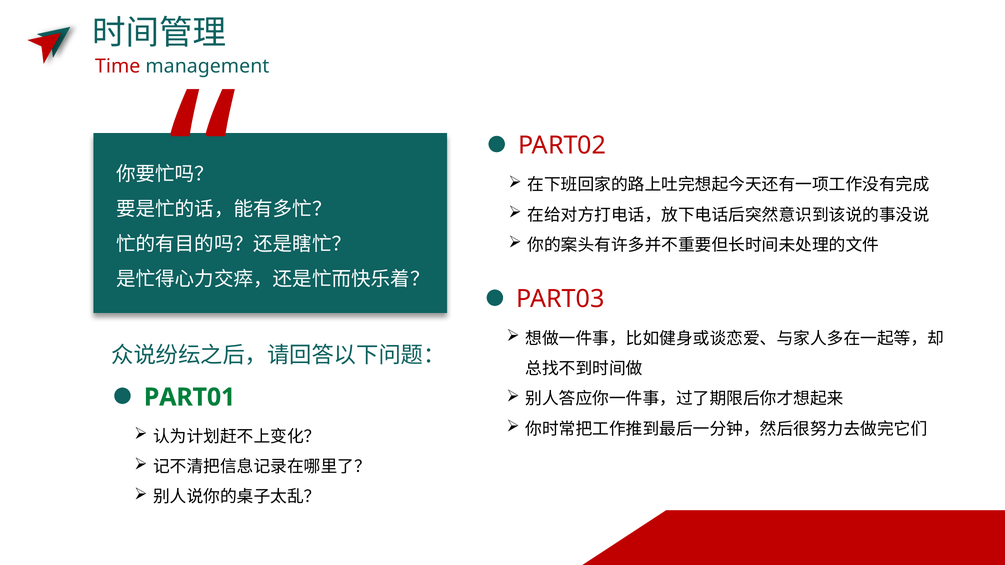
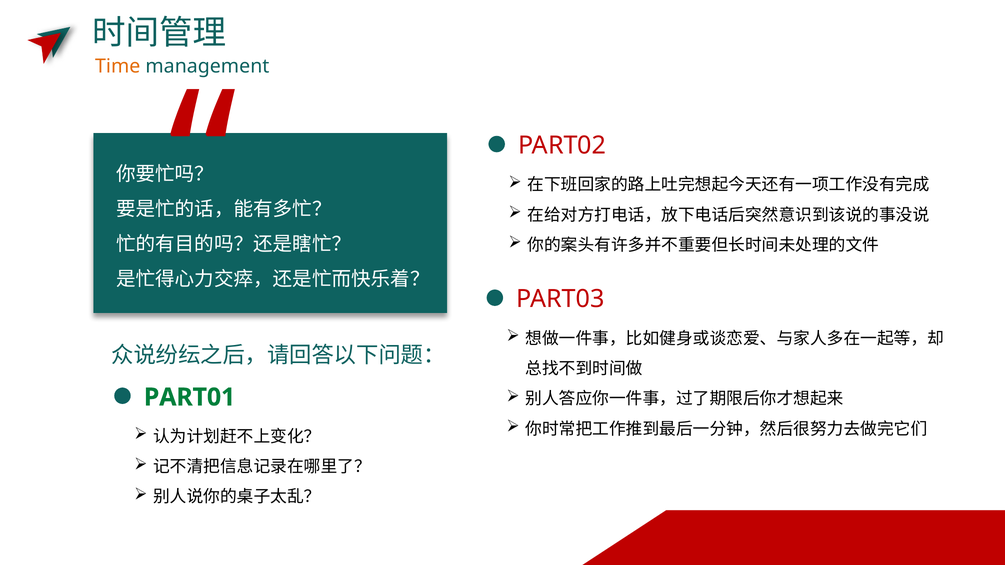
Time colour: red -> orange
